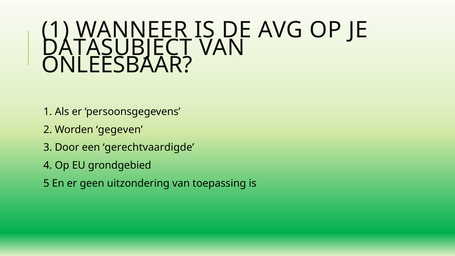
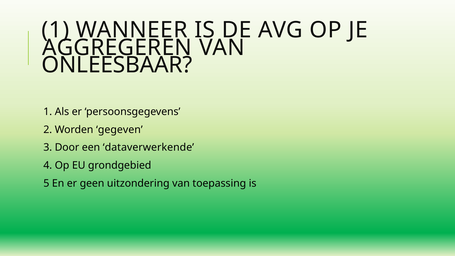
DATASUBJECT: DATASUBJECT -> AGGREGEREN
gerechtvaardigde: gerechtvaardigde -> dataverwerkende
